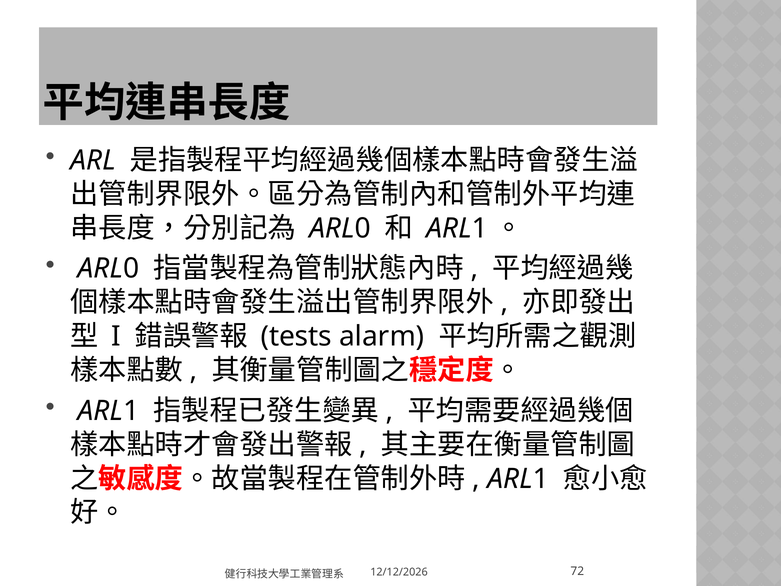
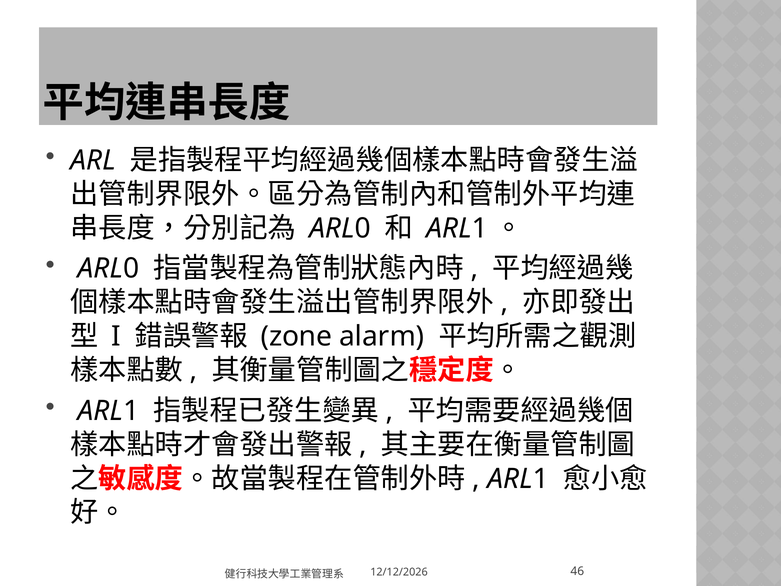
tests: tests -> zone
72: 72 -> 46
